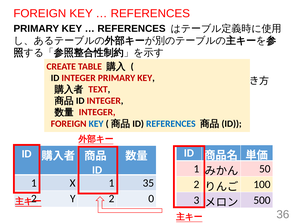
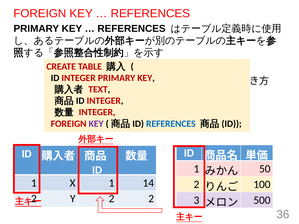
KEY at (96, 124) colour: blue -> purple
35: 35 -> 14
2 0: 0 -> 2
